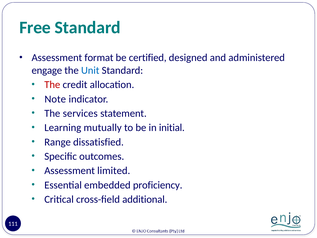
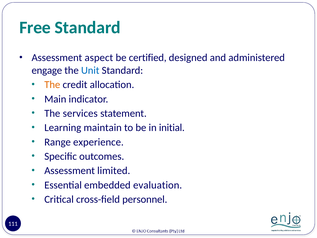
format: format -> aspect
The at (52, 85) colour: red -> orange
Note: Note -> Main
mutually: mutually -> maintain
dissatisfied: dissatisfied -> experience
proficiency: proficiency -> evaluation
additional: additional -> personnel
